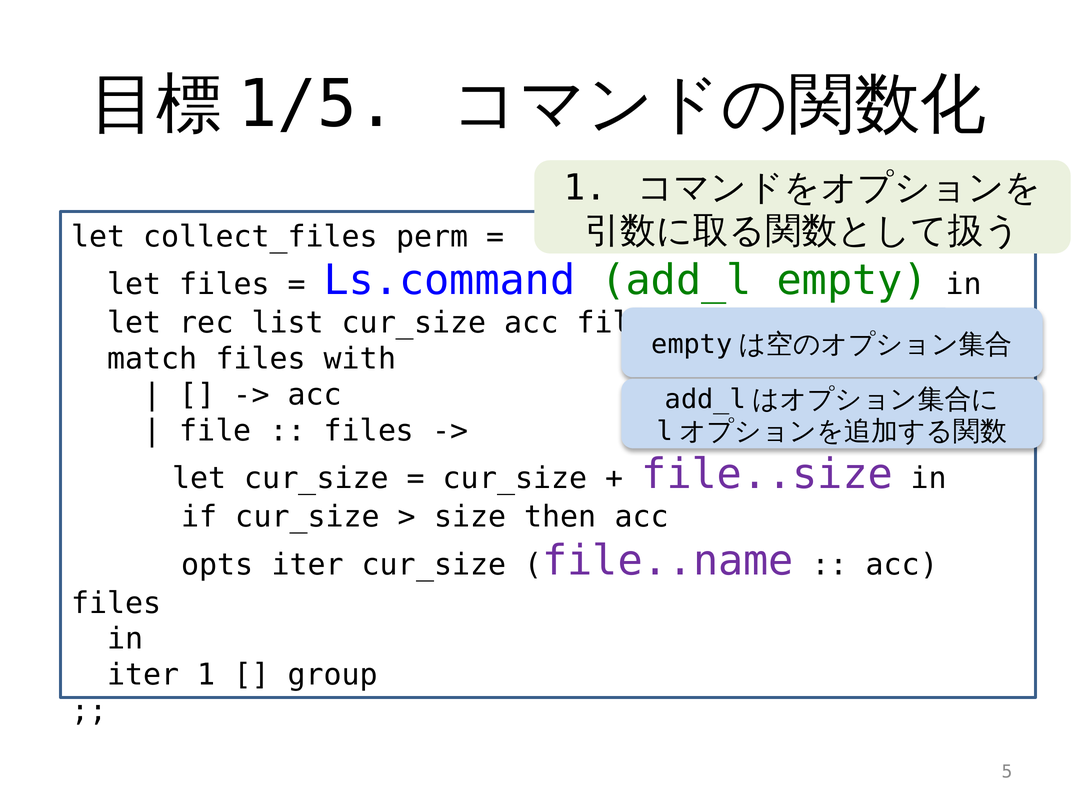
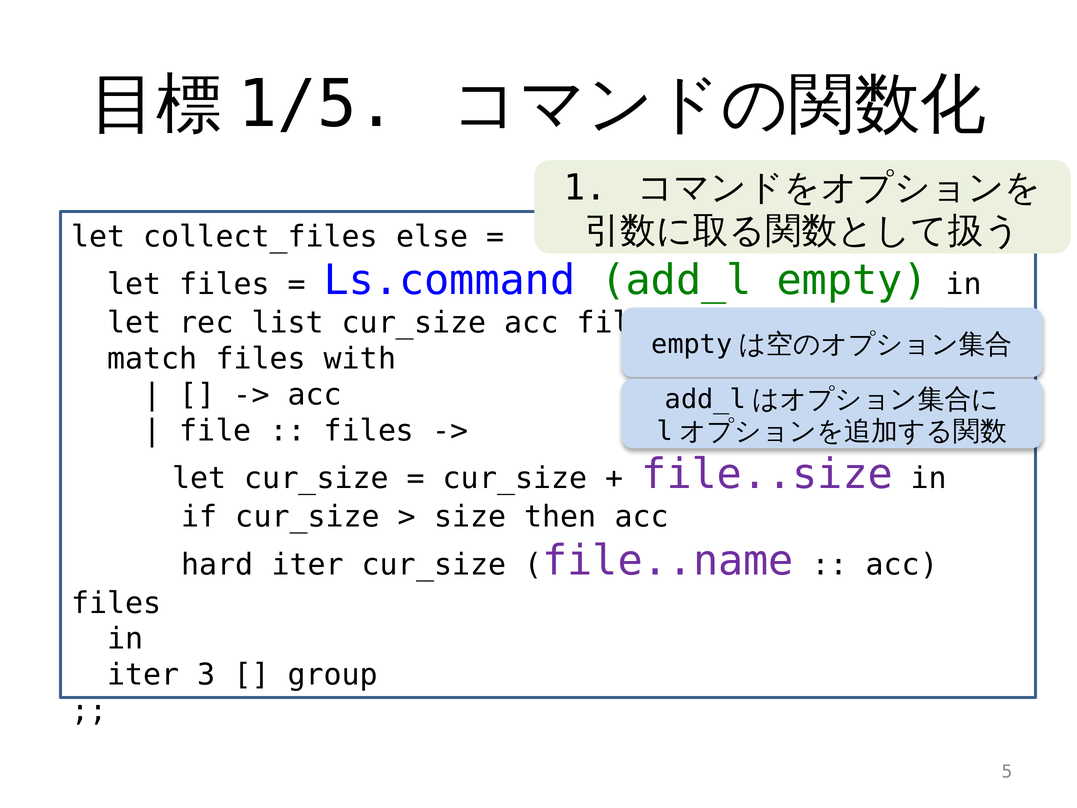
perm: perm -> else
opts: opts -> hard
iter 1: 1 -> 3
